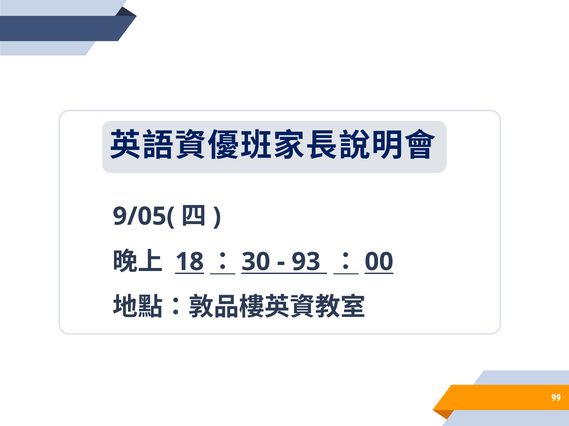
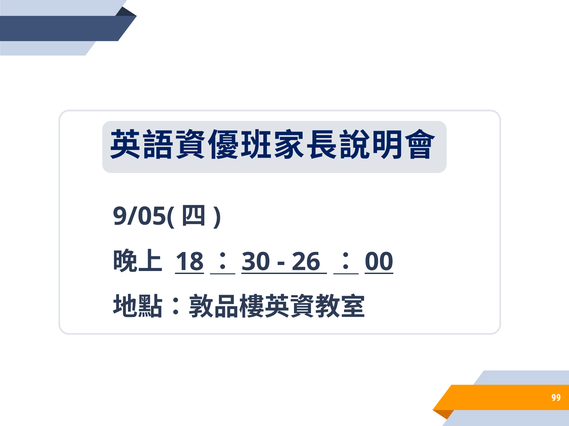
93: 93 -> 26
